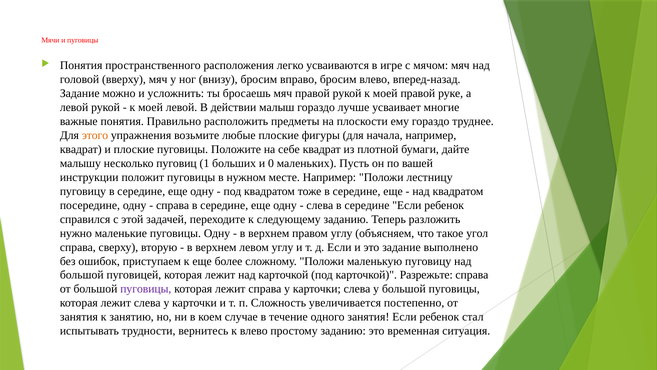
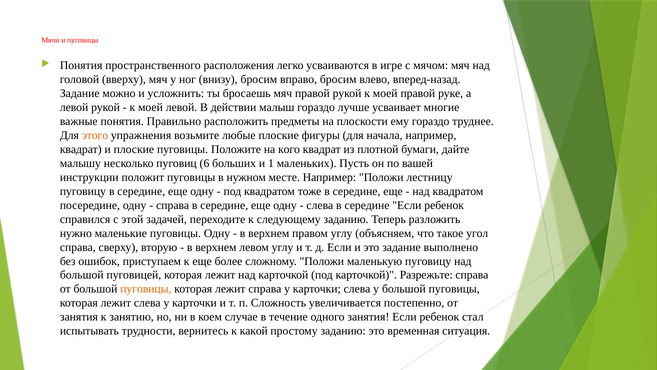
себе: себе -> кого
1: 1 -> 6
0: 0 -> 1
пуговицы at (146, 289) colour: purple -> orange
к влево: влево -> какой
